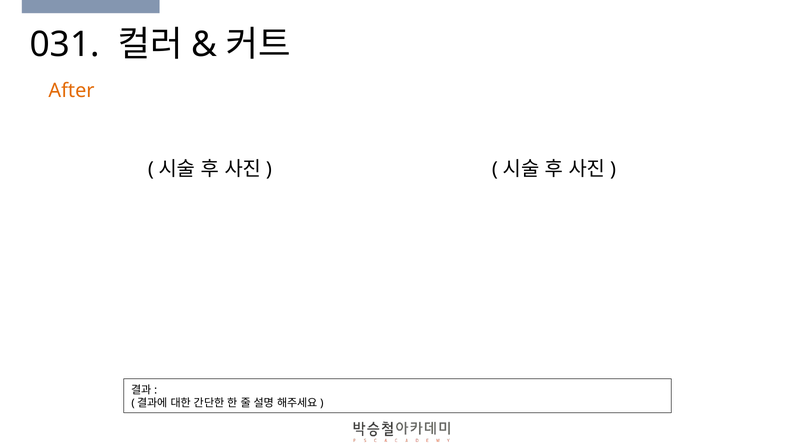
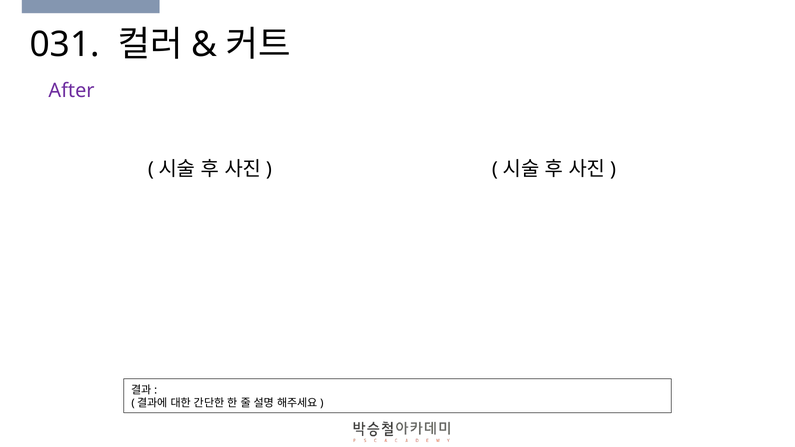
After colour: orange -> purple
